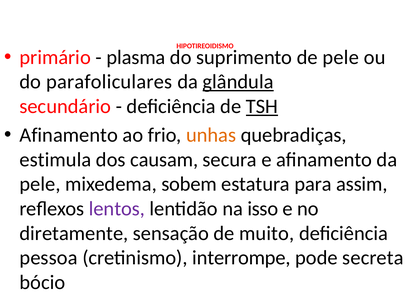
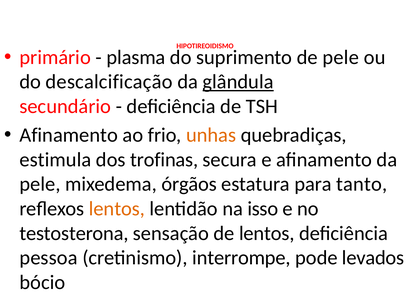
parafoliculares: parafoliculares -> descalcificação
TSH underline: present -> none
causam: causam -> trofinas
sobem: sobem -> órgãos
assim: assim -> tanto
lentos at (117, 209) colour: purple -> orange
diretamente: diretamente -> testosterona
de muito: muito -> lentos
secreta: secreta -> levados
